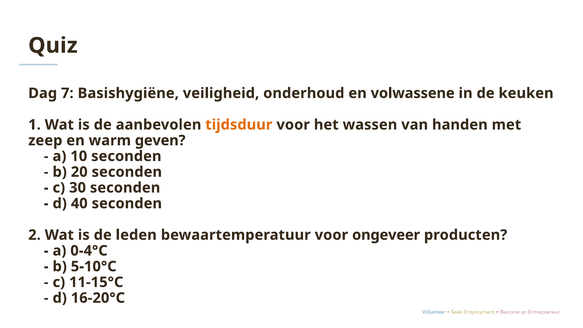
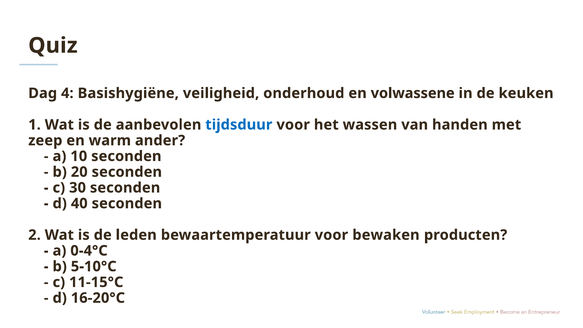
7: 7 -> 4
tijdsduur colour: orange -> blue
geven: geven -> ander
ongeveer: ongeveer -> bewaken
